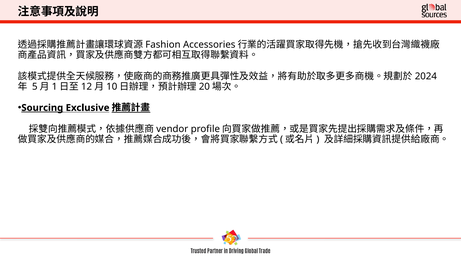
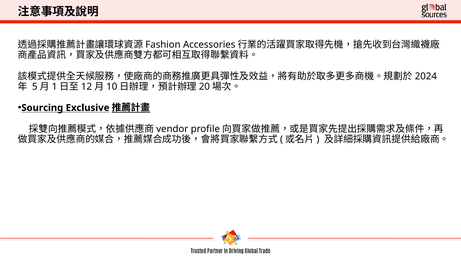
Sourcing underline: present -> none
